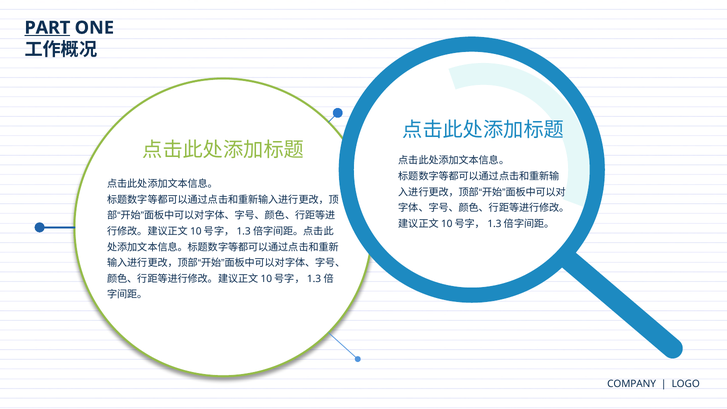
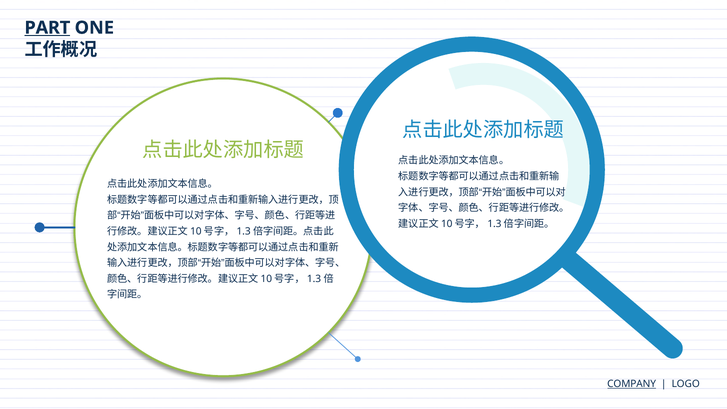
COMPANY underline: none -> present
